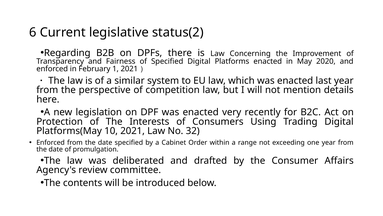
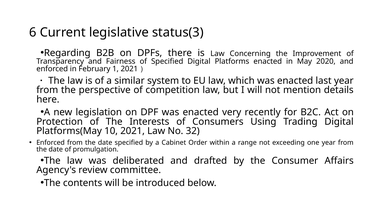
status(2: status(2 -> status(3
